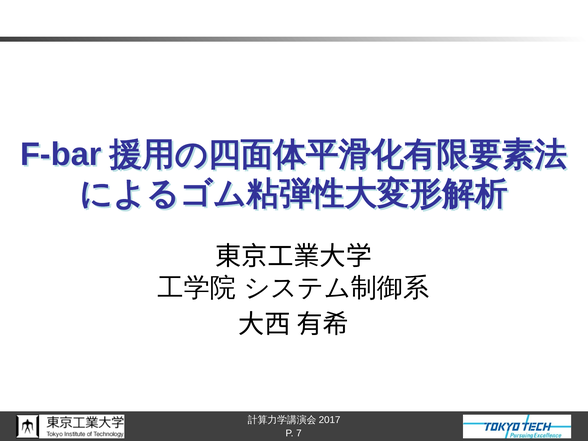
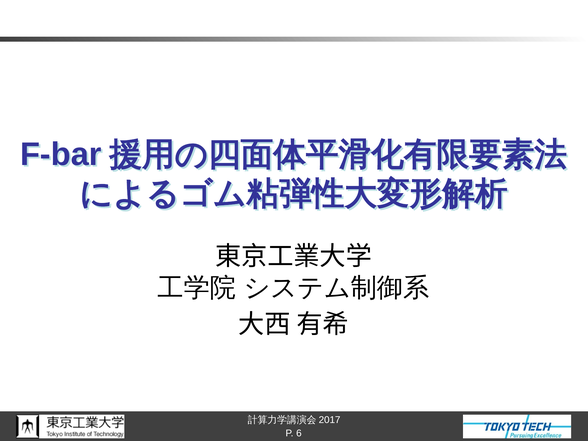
7: 7 -> 6
